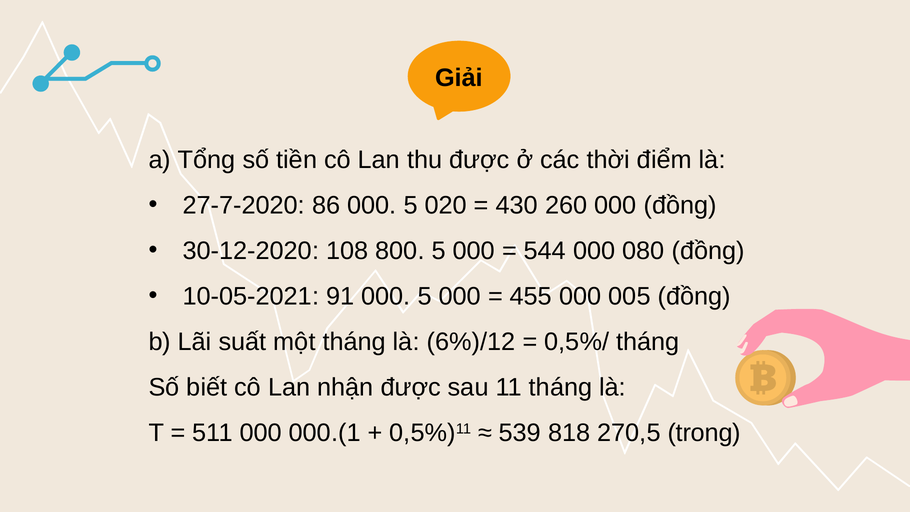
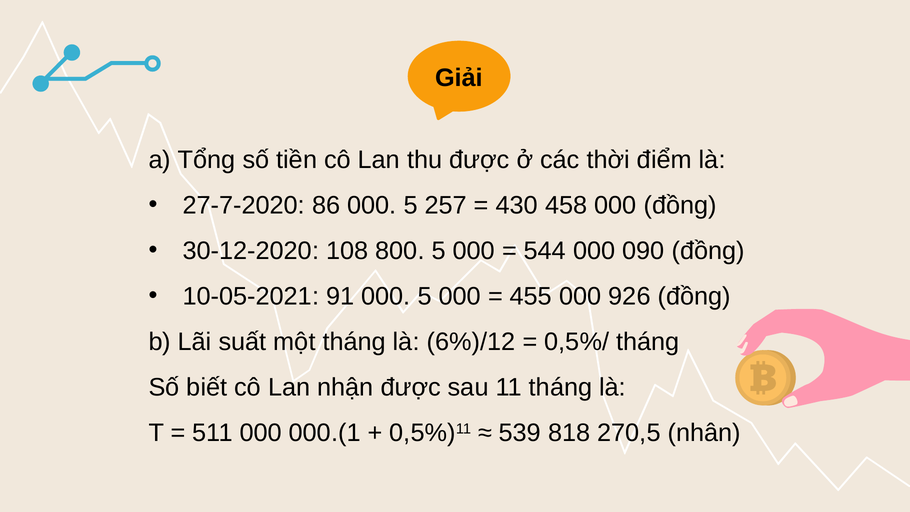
020: 020 -> 257
260: 260 -> 458
080: 080 -> 090
005: 005 -> 926
trong: trong -> nhân
